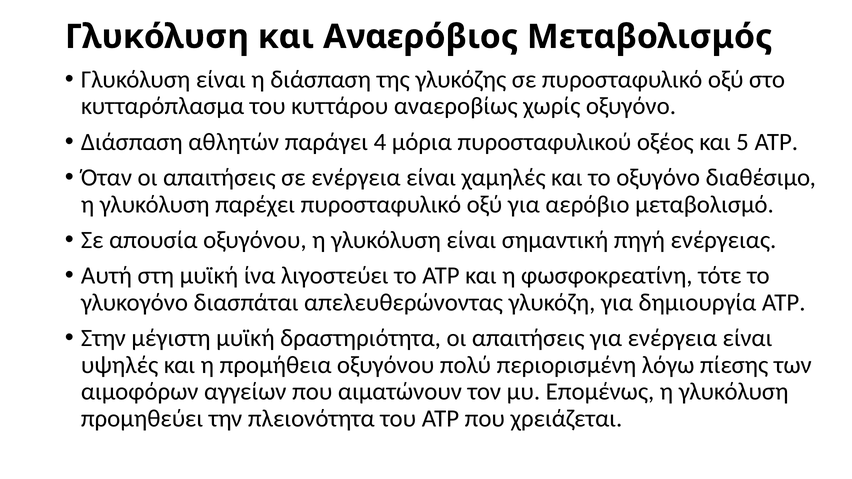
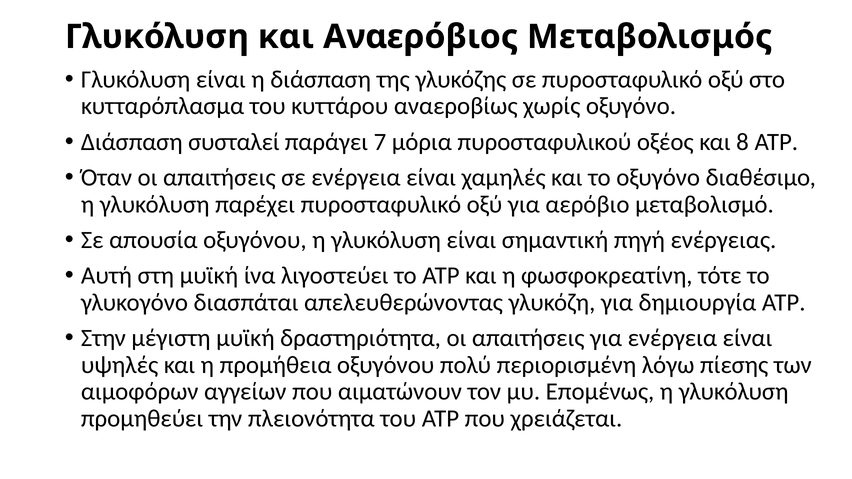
αθλητών: αθλητών -> συσταλεί
4: 4 -> 7
5: 5 -> 8
